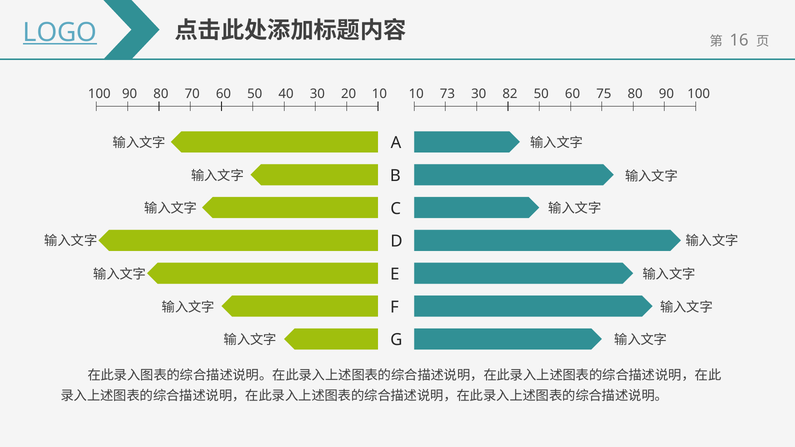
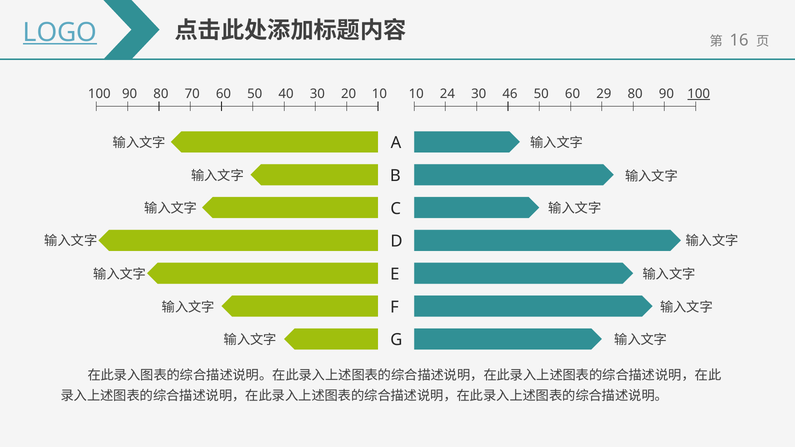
73: 73 -> 24
82: 82 -> 46
75: 75 -> 29
100 at (699, 94) underline: none -> present
